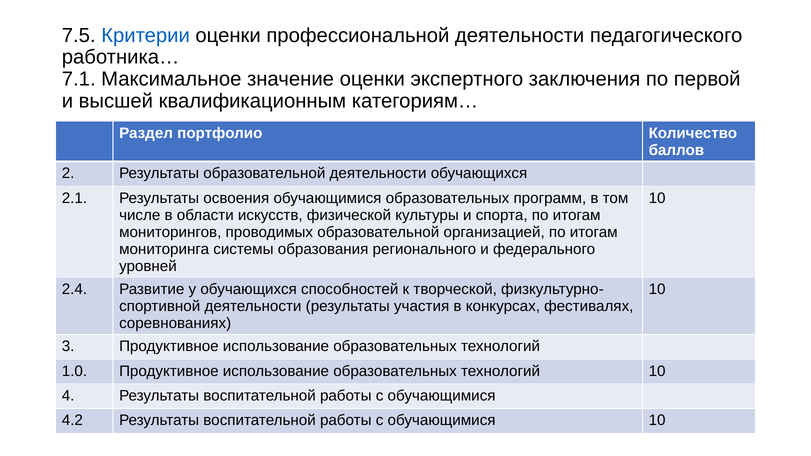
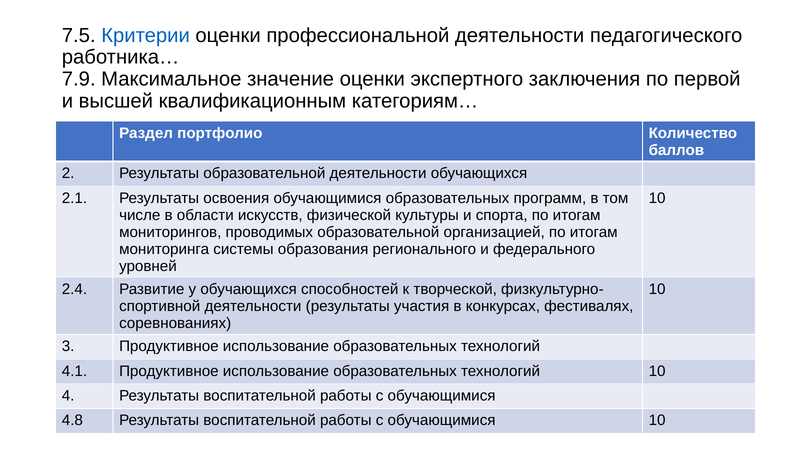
7.1: 7.1 -> 7.9
1.0: 1.0 -> 4.1
4.2: 4.2 -> 4.8
